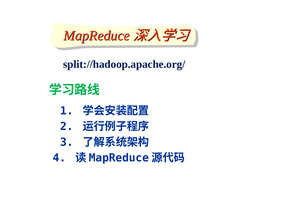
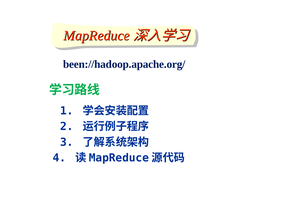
split://hadoop.apache.org/: split://hadoop.apache.org/ -> been://hadoop.apache.org/
